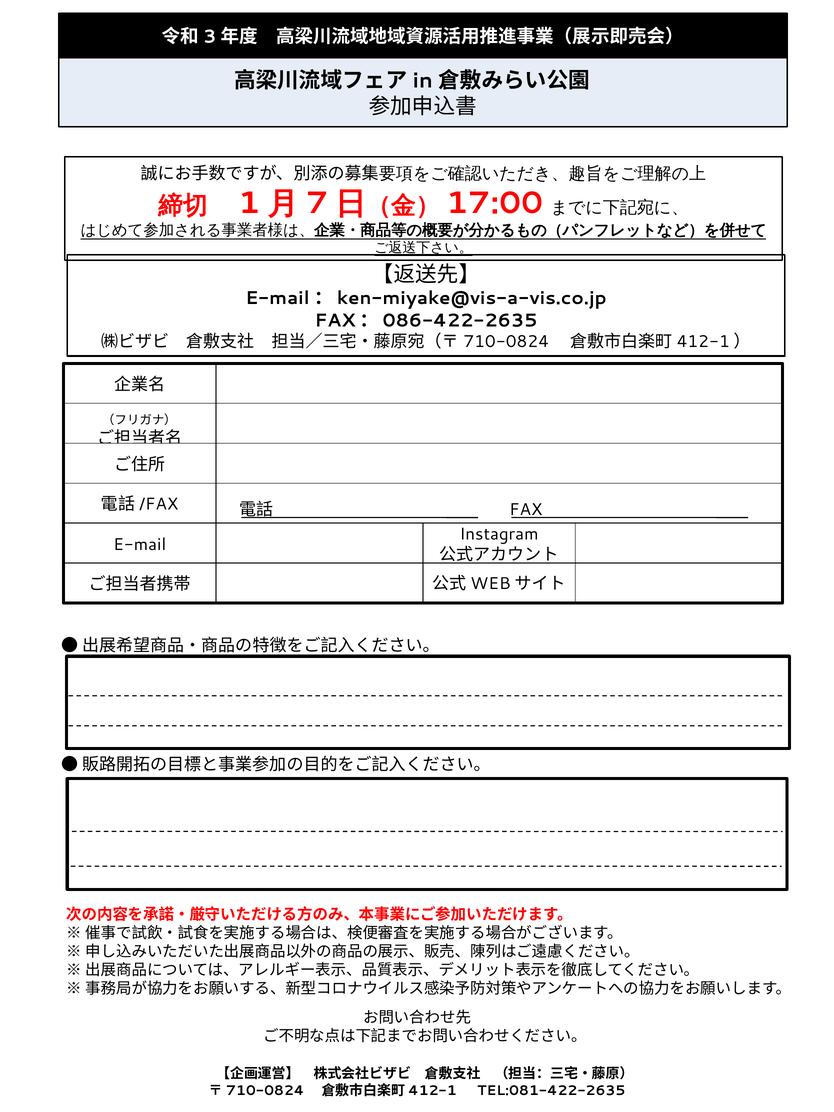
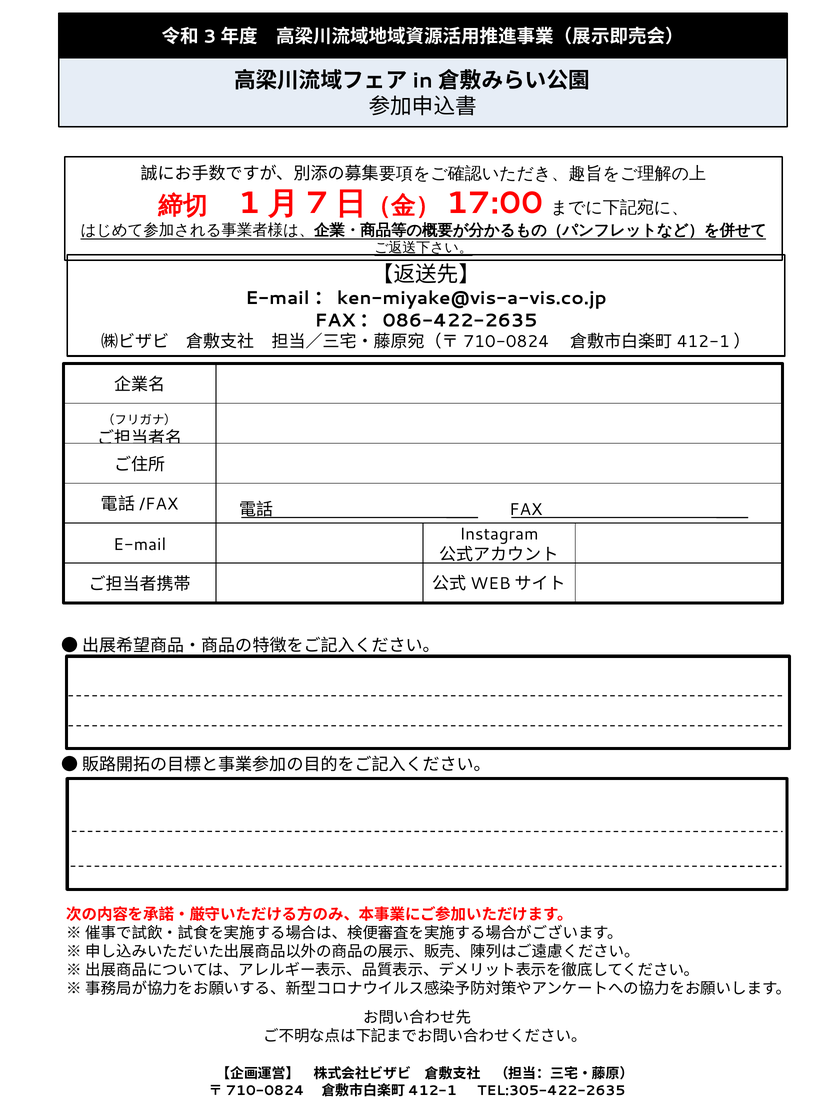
TEL:081-422-2635: TEL:081-422-2635 -> TEL:305-422-2635
